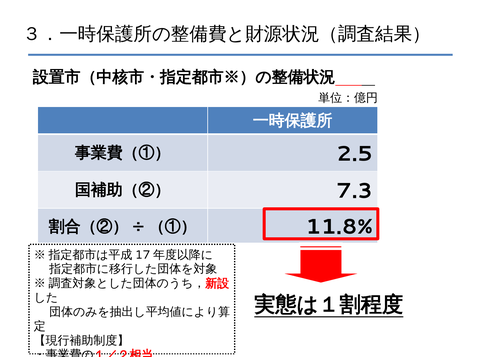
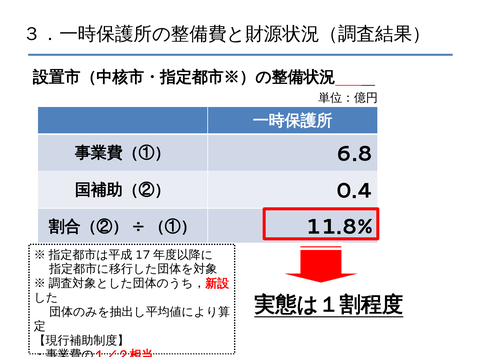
2.5: 2.5 -> 6.8
7.3: 7.3 -> 0.4
